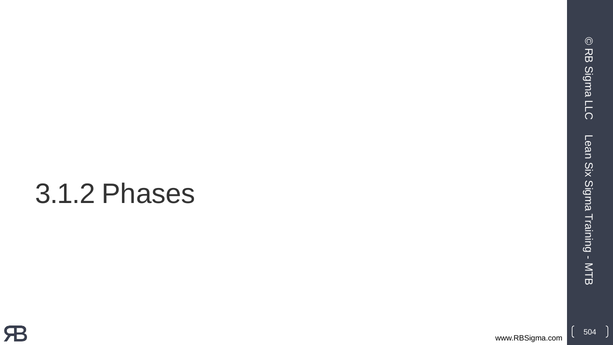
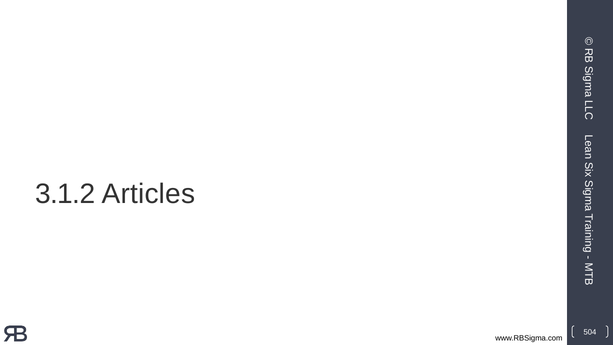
Phases: Phases -> Articles
